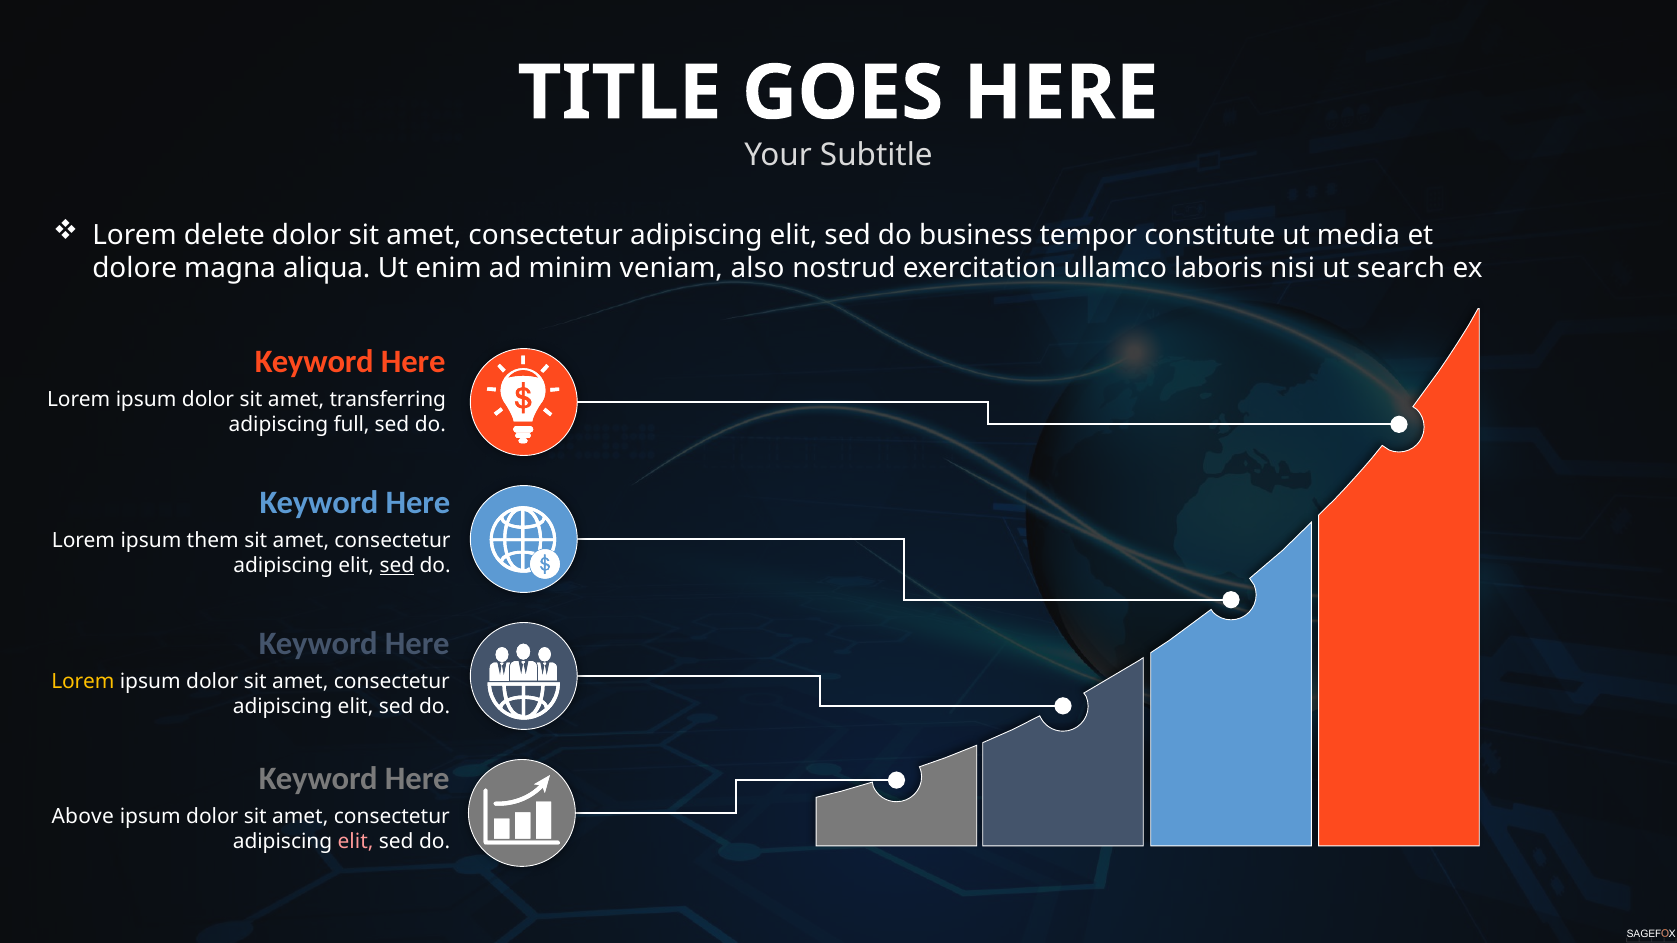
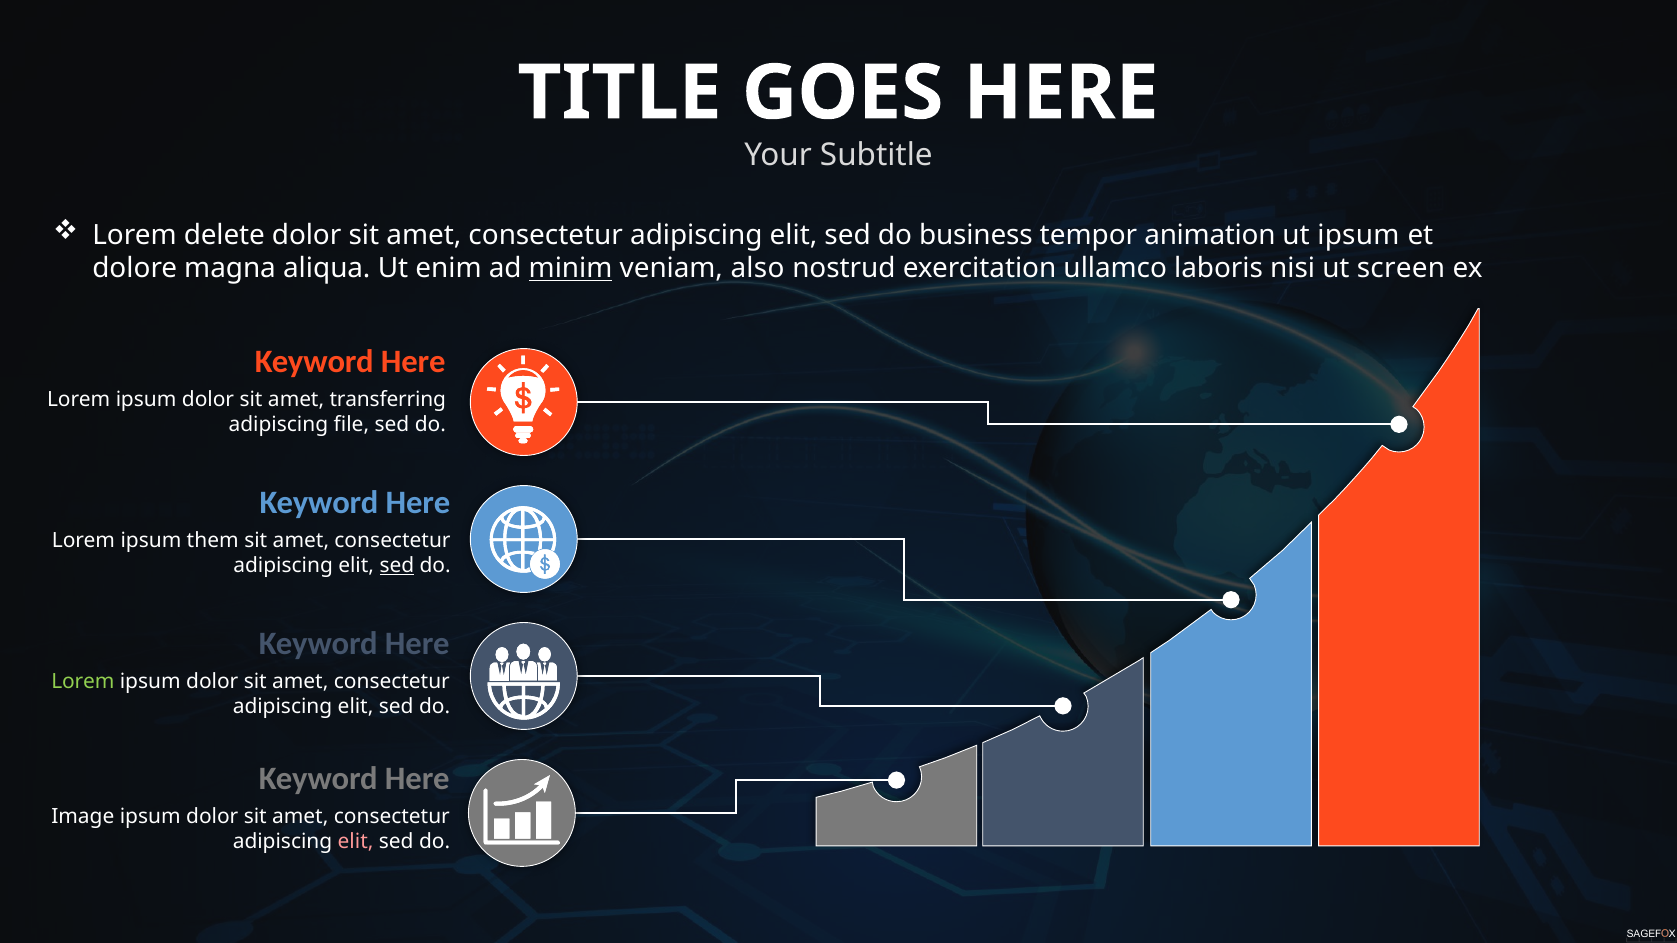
constitute: constitute -> animation
ut media: media -> ipsum
minim underline: none -> present
search: search -> screen
full: full -> file
Lorem at (83, 681) colour: yellow -> light green
Above: Above -> Image
